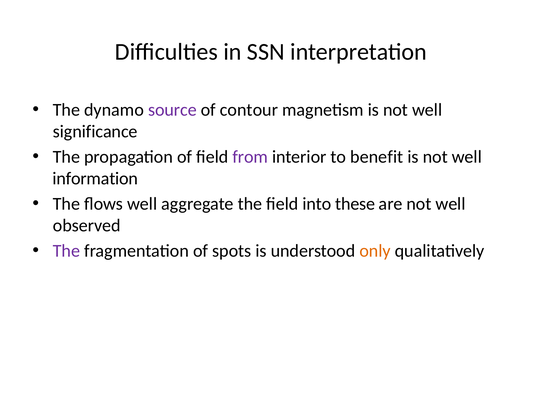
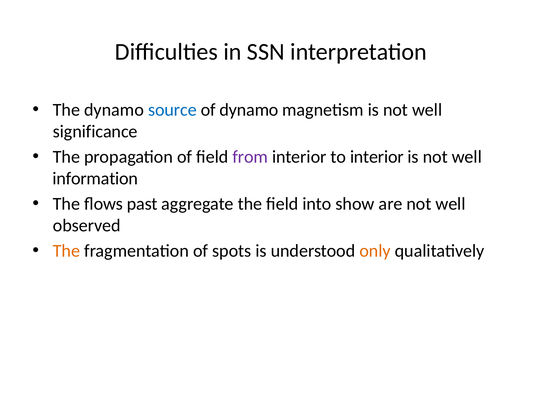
source colour: purple -> blue
of contour: contour -> dynamo
to benefit: benefit -> interior
flows well: well -> past
these: these -> show
The at (66, 251) colour: purple -> orange
